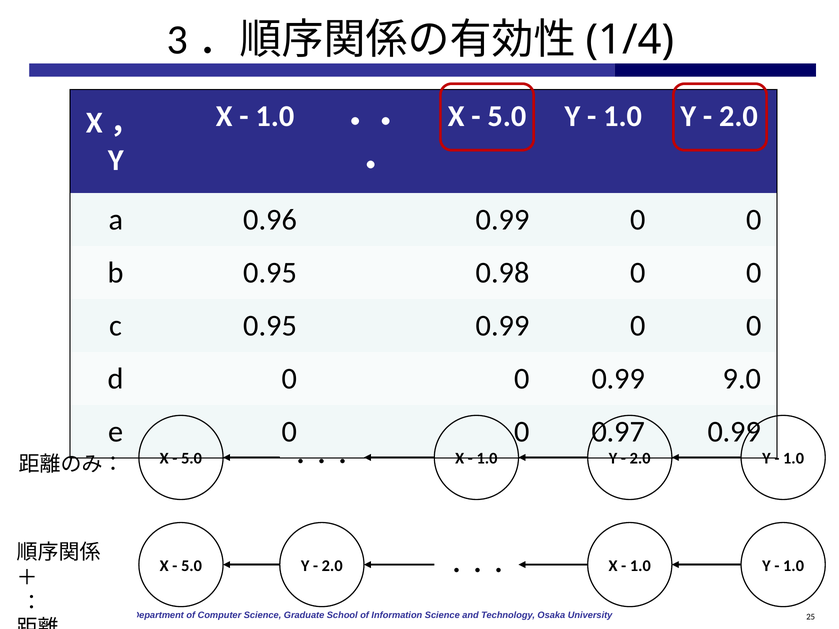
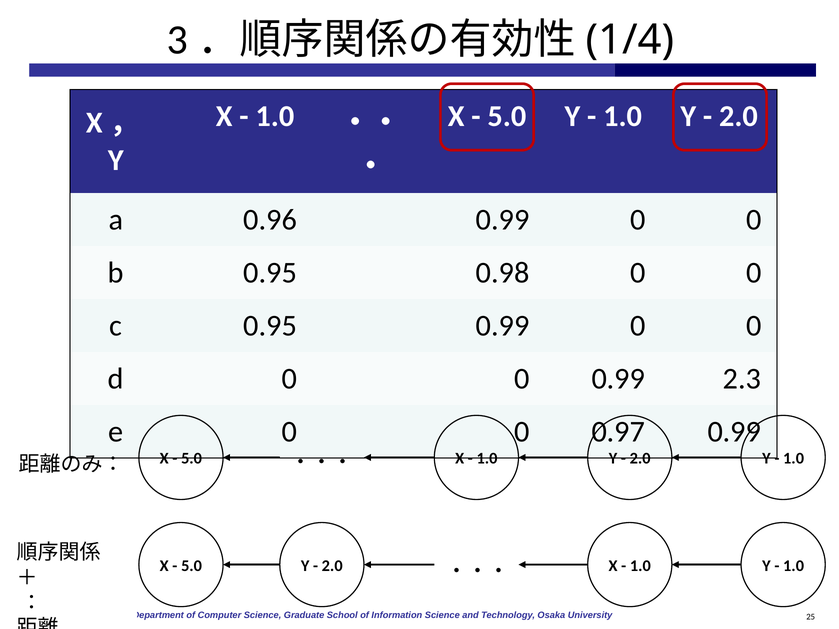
9.0: 9.0 -> 2.3
